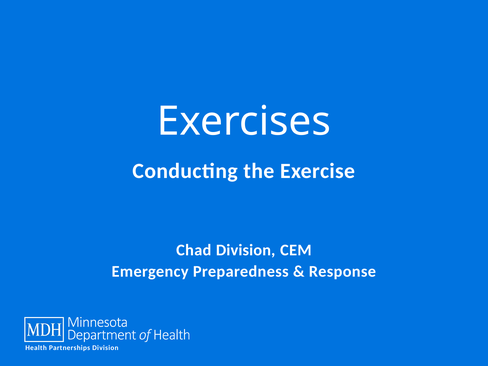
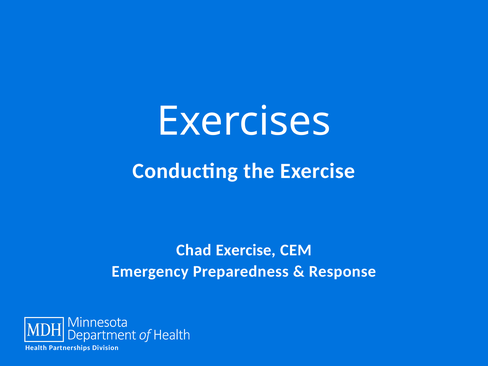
Chad Division: Division -> Exercise
